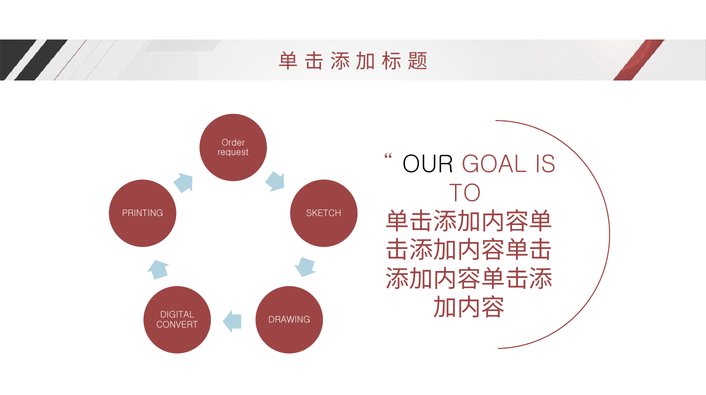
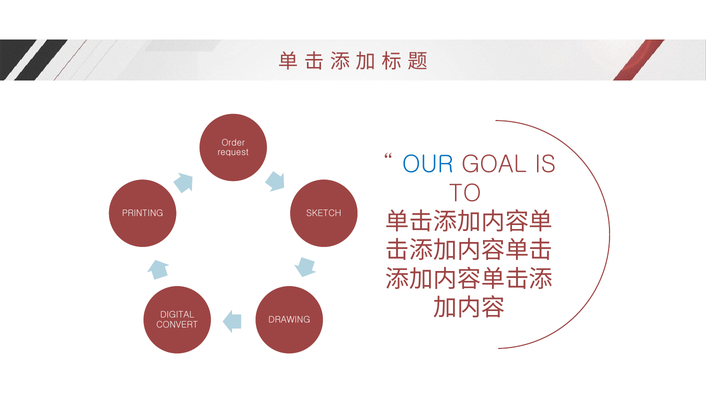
OUR colour: black -> blue
